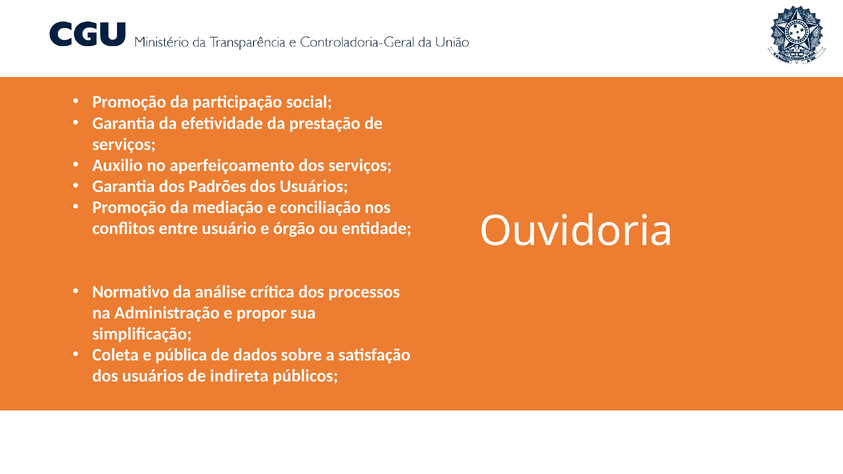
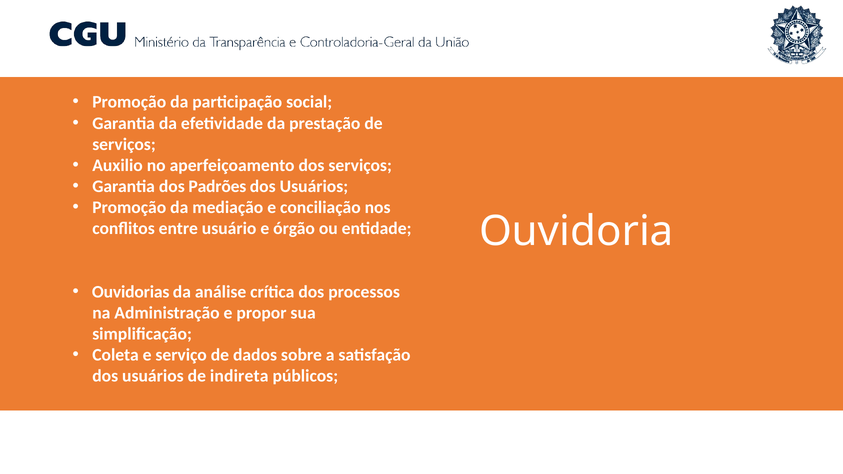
Normativo: Normativo -> Ouvidorias
pública: pública -> serviço
